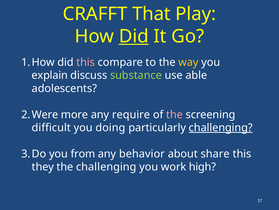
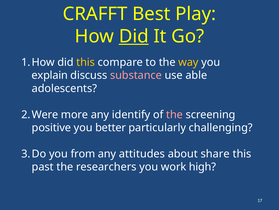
That: That -> Best
this at (86, 62) colour: pink -> yellow
substance colour: light green -> pink
require: require -> identify
difficult: difficult -> positive
doing: doing -> better
challenging at (221, 127) underline: present -> none
behavior: behavior -> attitudes
they: they -> past
the challenging: challenging -> researchers
